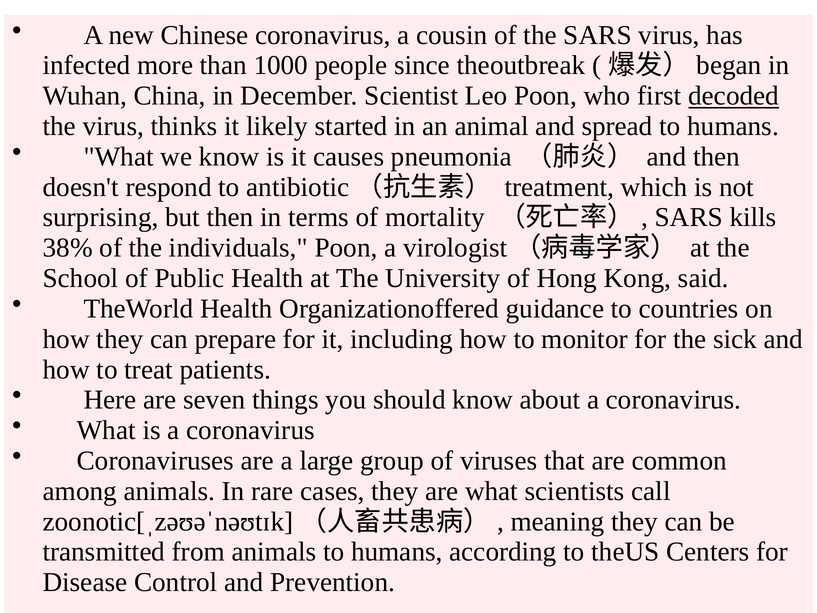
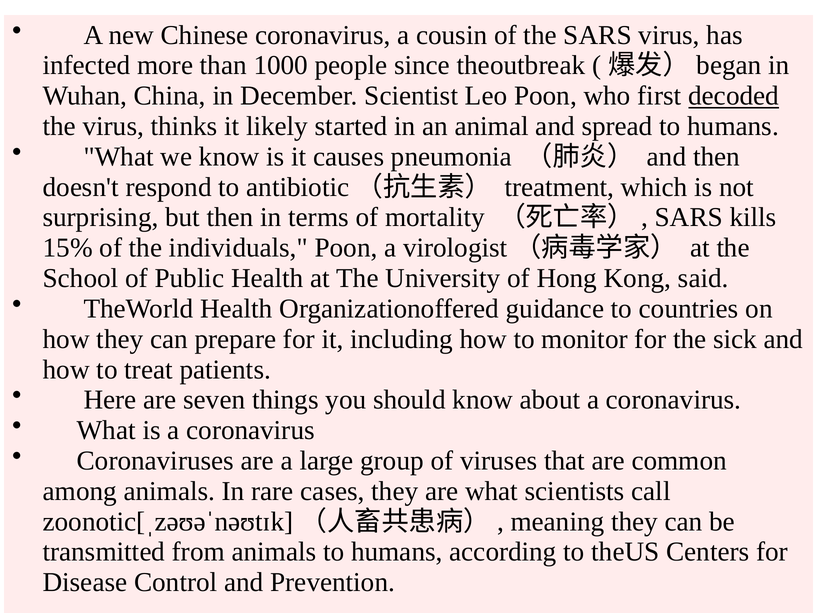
38%: 38% -> 15%
